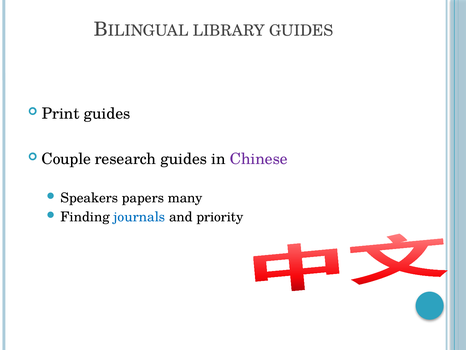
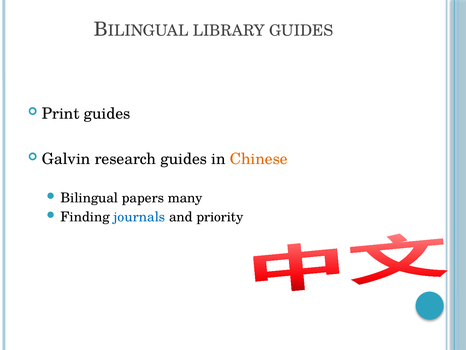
Couple: Couple -> Galvin
Chinese colour: purple -> orange
Speakers: Speakers -> Bilingual
